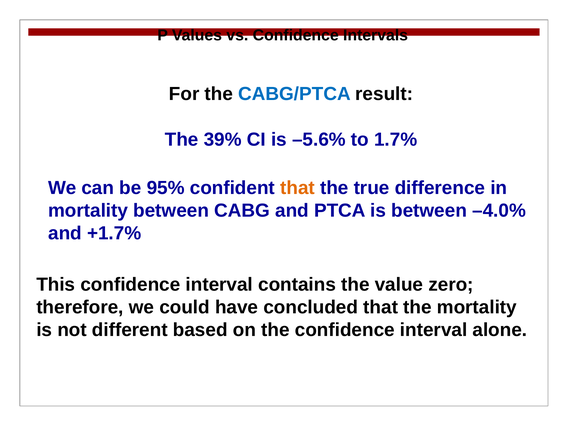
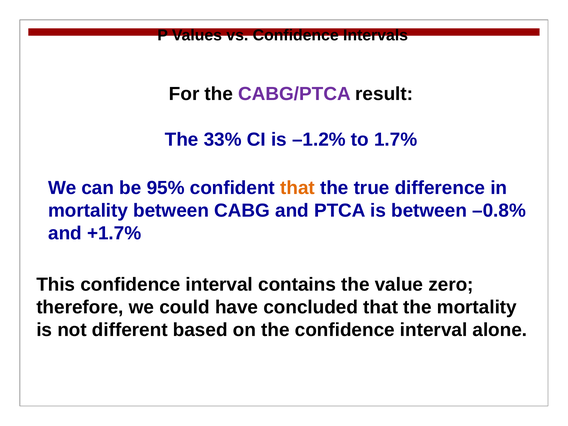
CABG/PTCA colour: blue -> purple
39%: 39% -> 33%
–5.6%: –5.6% -> –1.2%
–4.0%: –4.0% -> –0.8%
